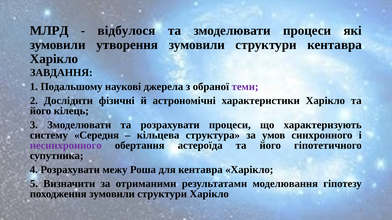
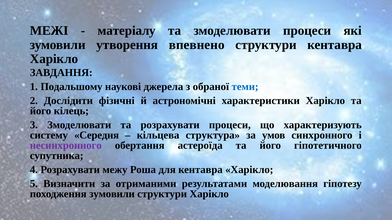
МЛРД: МЛРД -> МЕЖІ
відбулося: відбулося -> матеріалу
утворення зумовили: зумовили -> впевнено
теми colour: purple -> blue
